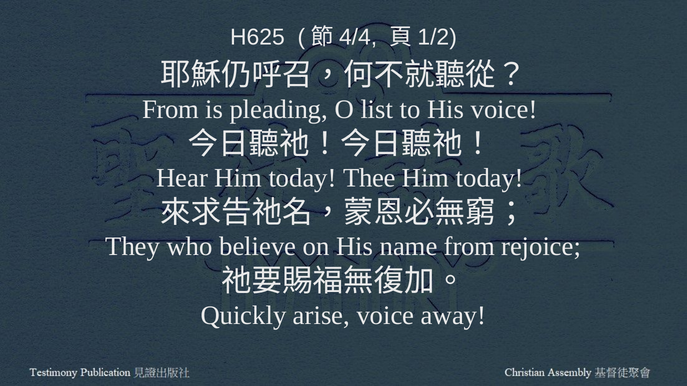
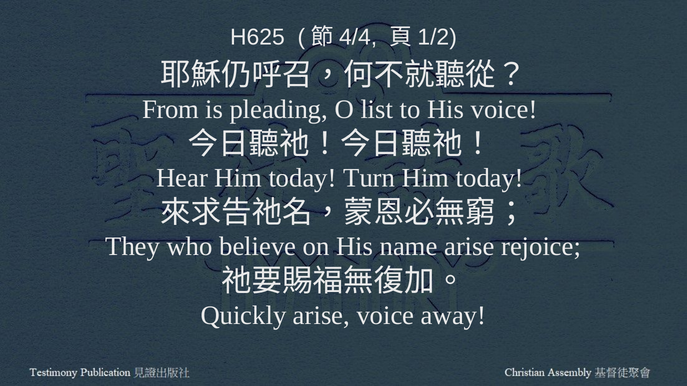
Thee: Thee -> Turn
name from: from -> arise
